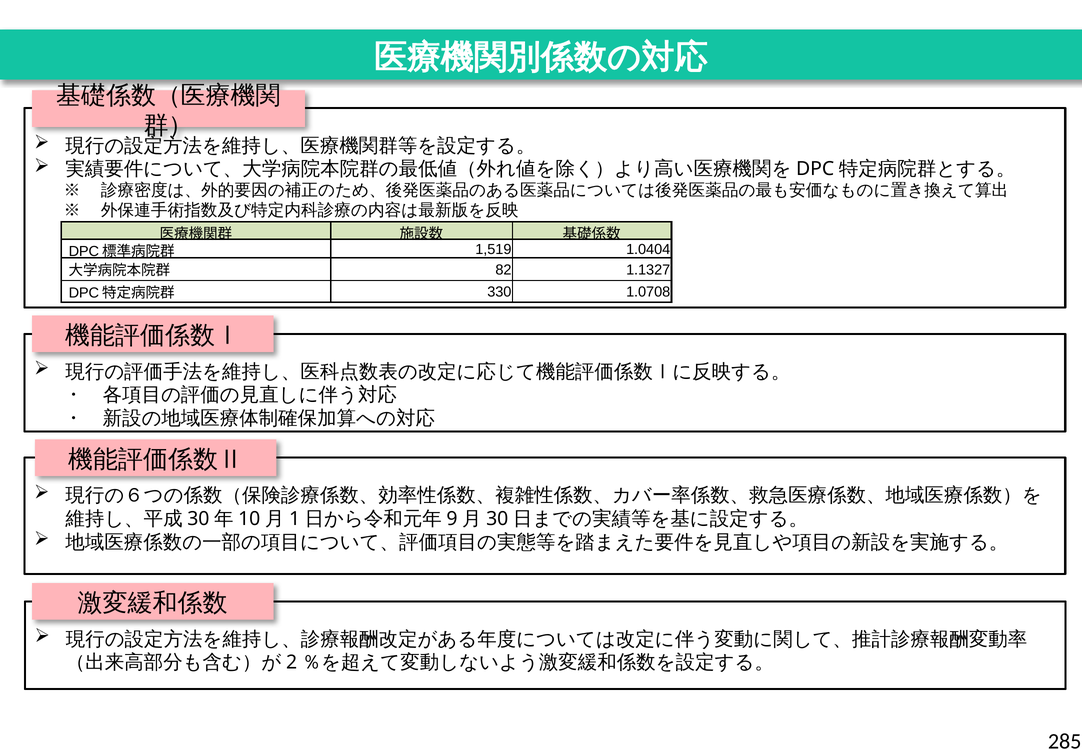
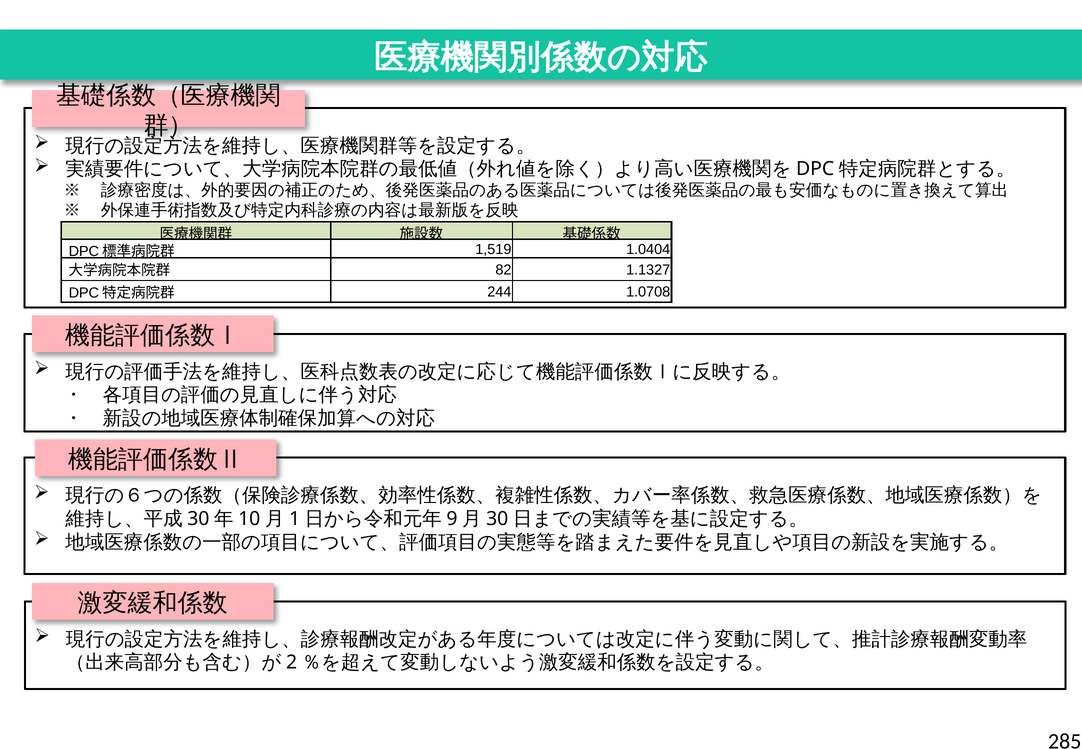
330: 330 -> 244
